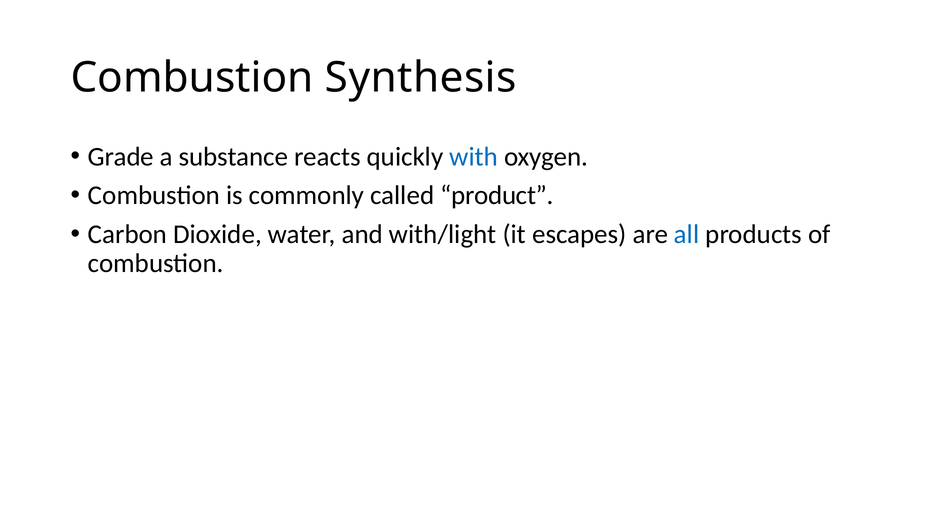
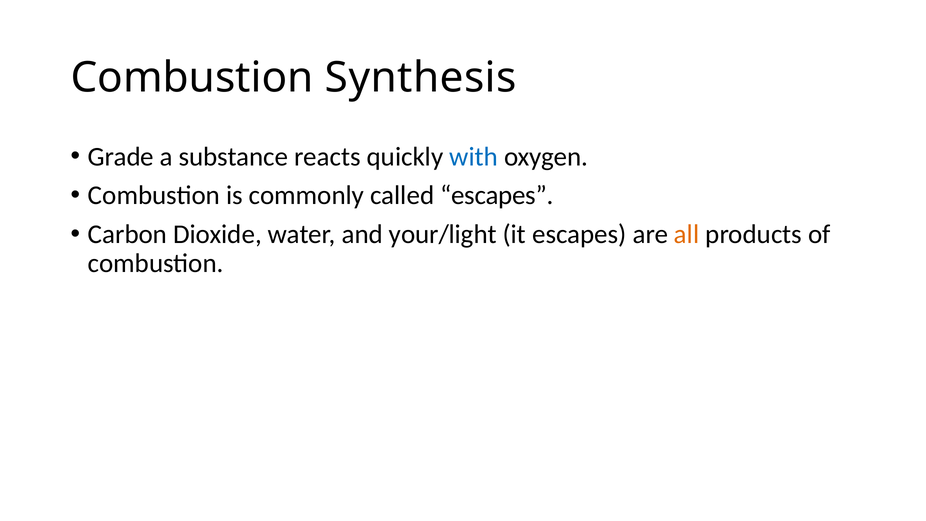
called product: product -> escapes
with/light: with/light -> your/light
all colour: blue -> orange
